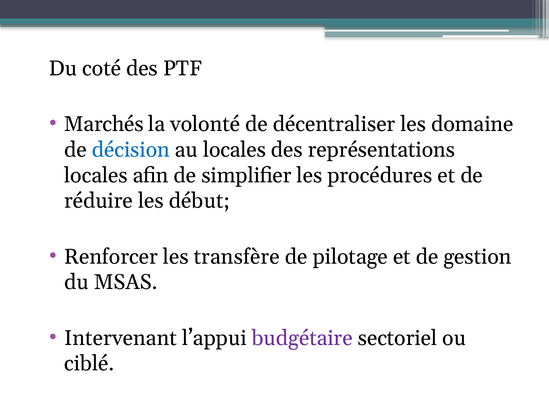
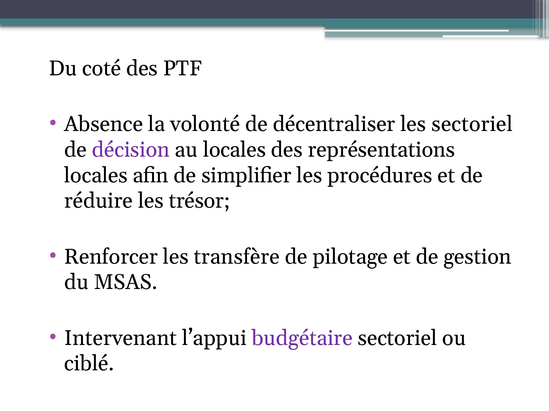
Marchés: Marchés -> Absence
les domaine: domaine -> sectoriel
décision colour: blue -> purple
début: début -> trésor
